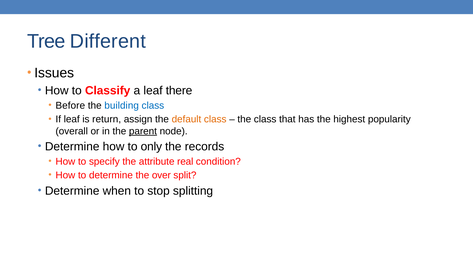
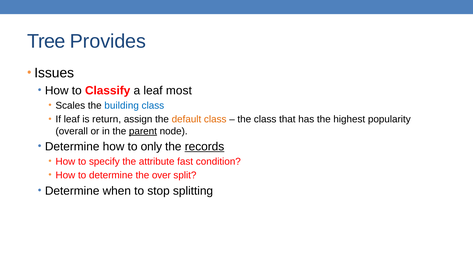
Different: Different -> Provides
there: there -> most
Before: Before -> Scales
records underline: none -> present
real: real -> fast
